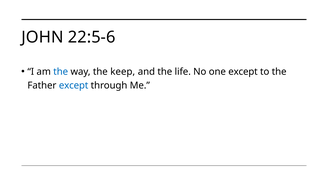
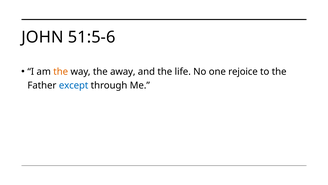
22:5-6: 22:5-6 -> 51:5-6
the at (61, 72) colour: blue -> orange
keep: keep -> away
one except: except -> rejoice
